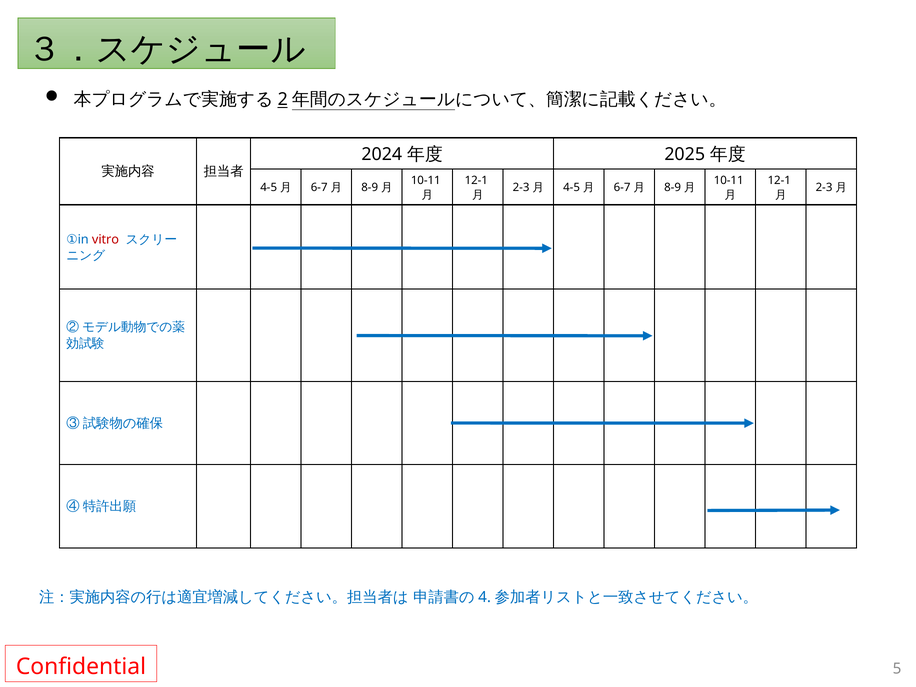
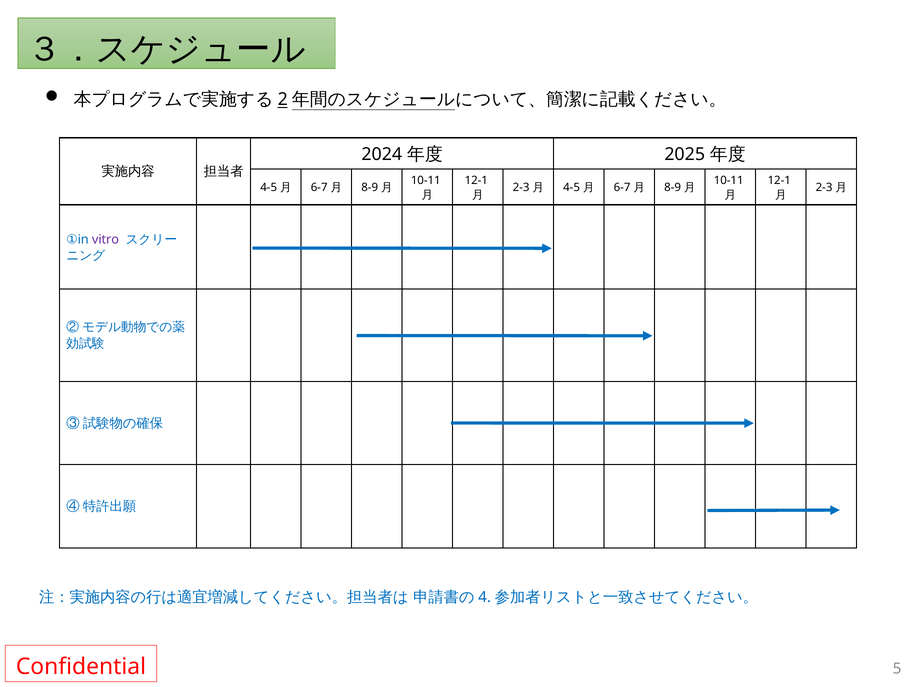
vitro colour: red -> purple
